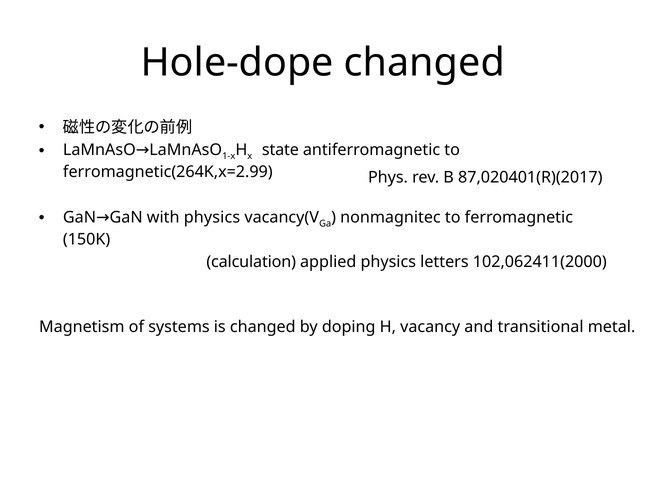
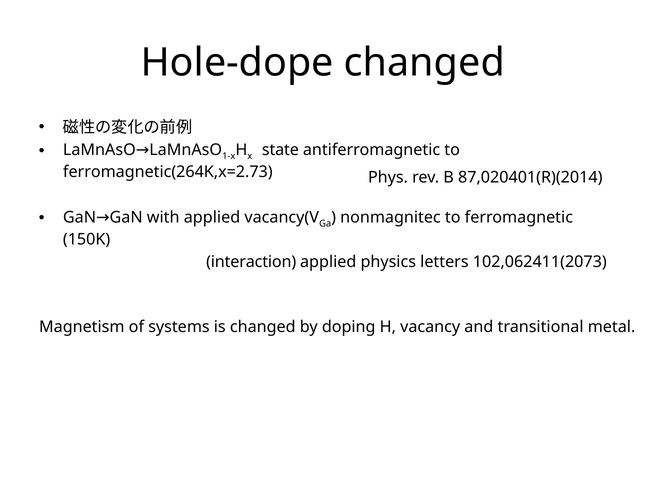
ferromagnetic(264K,x=2.99: ferromagnetic(264K,x=2.99 -> ferromagnetic(264K,x=2.73
87,020401(R)(2017: 87,020401(R)(2017 -> 87,020401(R)(2014
with physics: physics -> applied
calculation: calculation -> interaction
102,062411(2000: 102,062411(2000 -> 102,062411(2073
